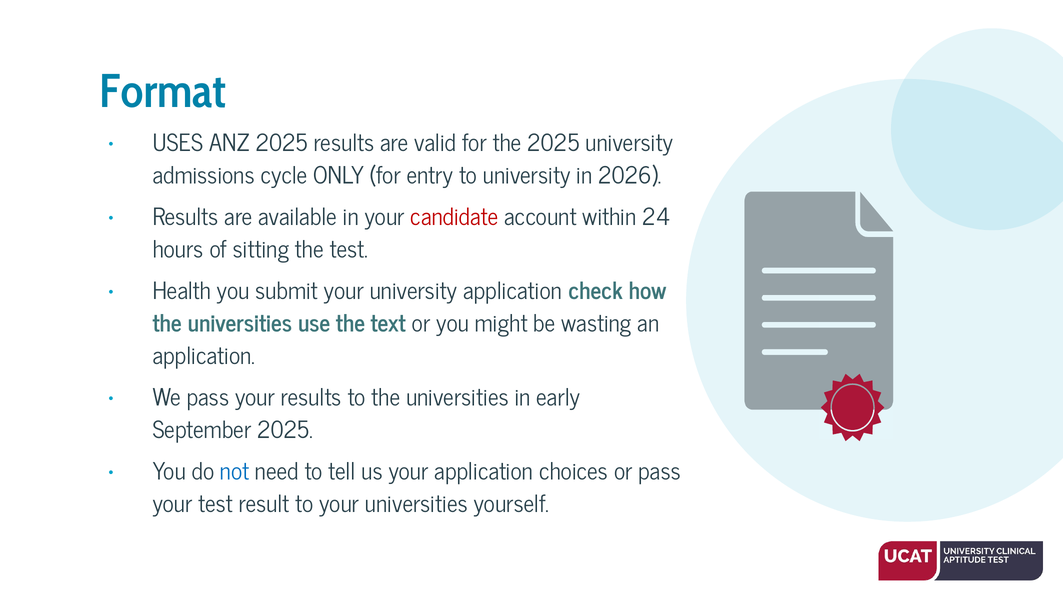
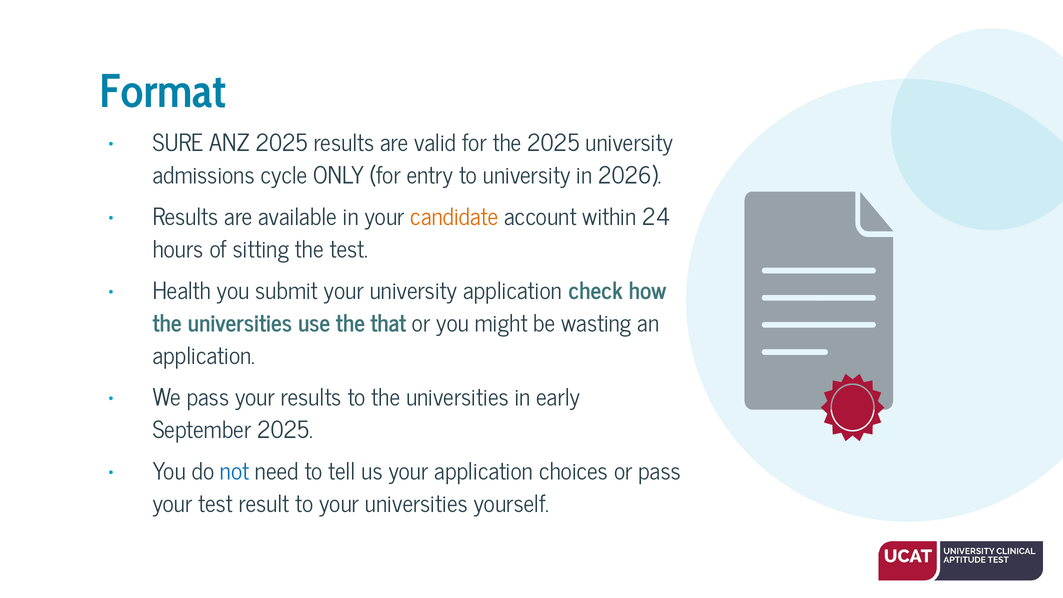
USES: USES -> SURE
candidate colour: red -> orange
text: text -> that
